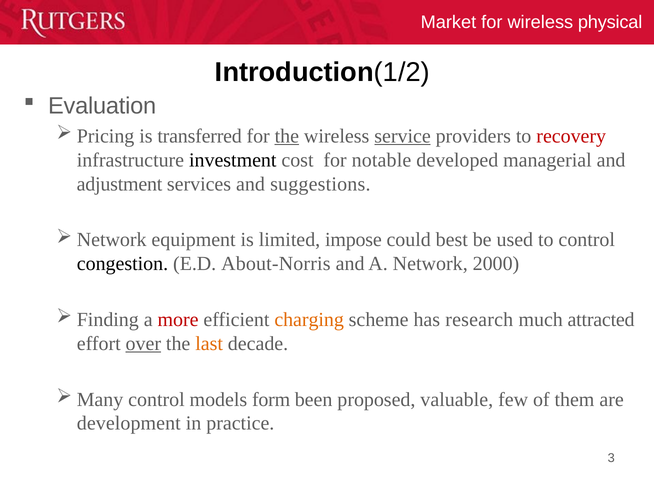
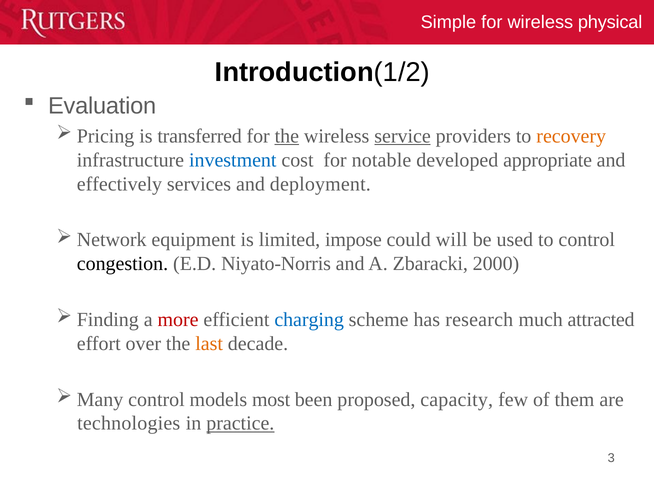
Market: Market -> Simple
recovery colour: red -> orange
investment colour: black -> blue
managerial: managerial -> appropriate
adjustment: adjustment -> effectively
suggestions: suggestions -> deployment
best: best -> will
About-Norris: About-Norris -> Niyato-Norris
Network: Network -> Zbaracki
charging colour: orange -> blue
over underline: present -> none
form: form -> most
valuable: valuable -> capacity
development: development -> technologies
practice underline: none -> present
